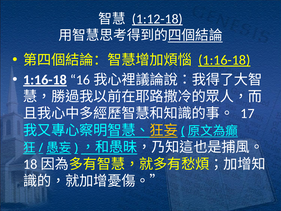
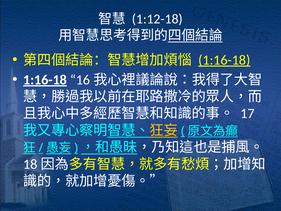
1:12-18 underline: present -> none
